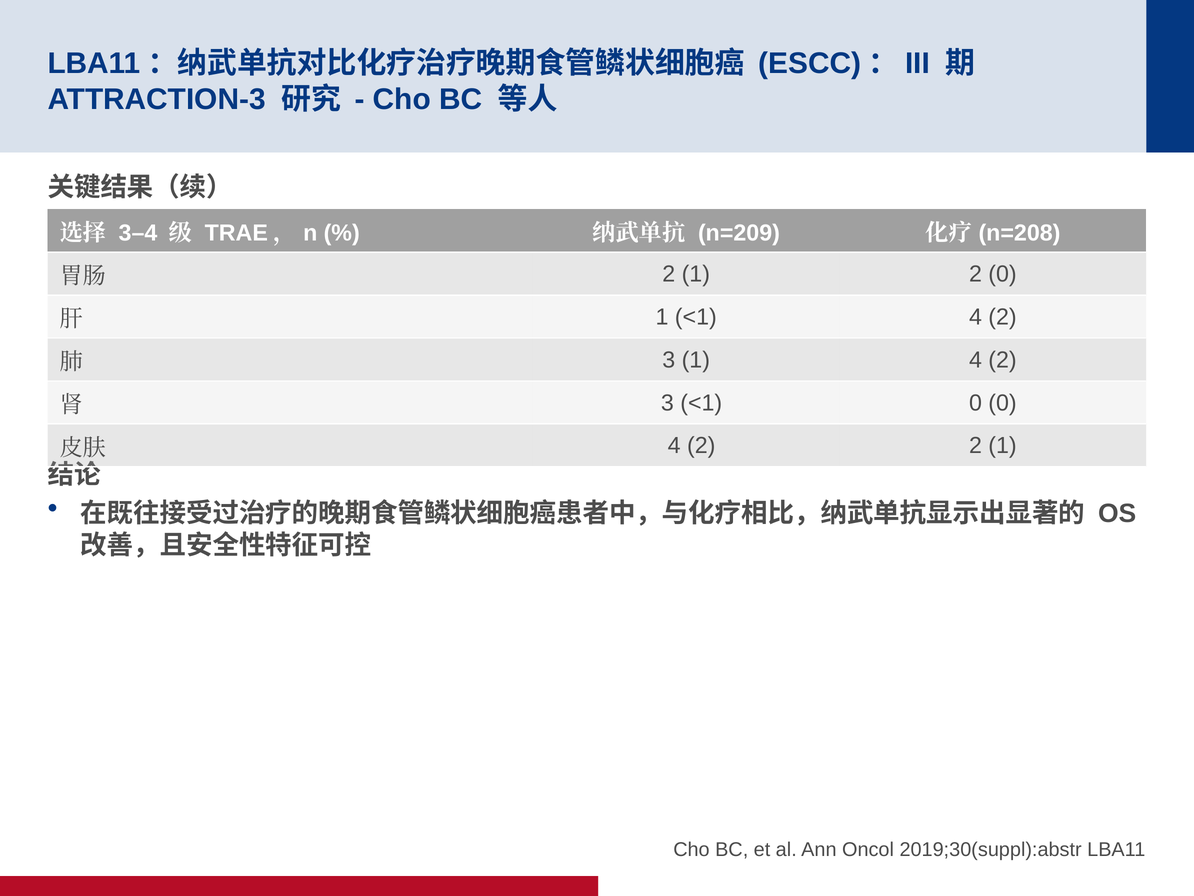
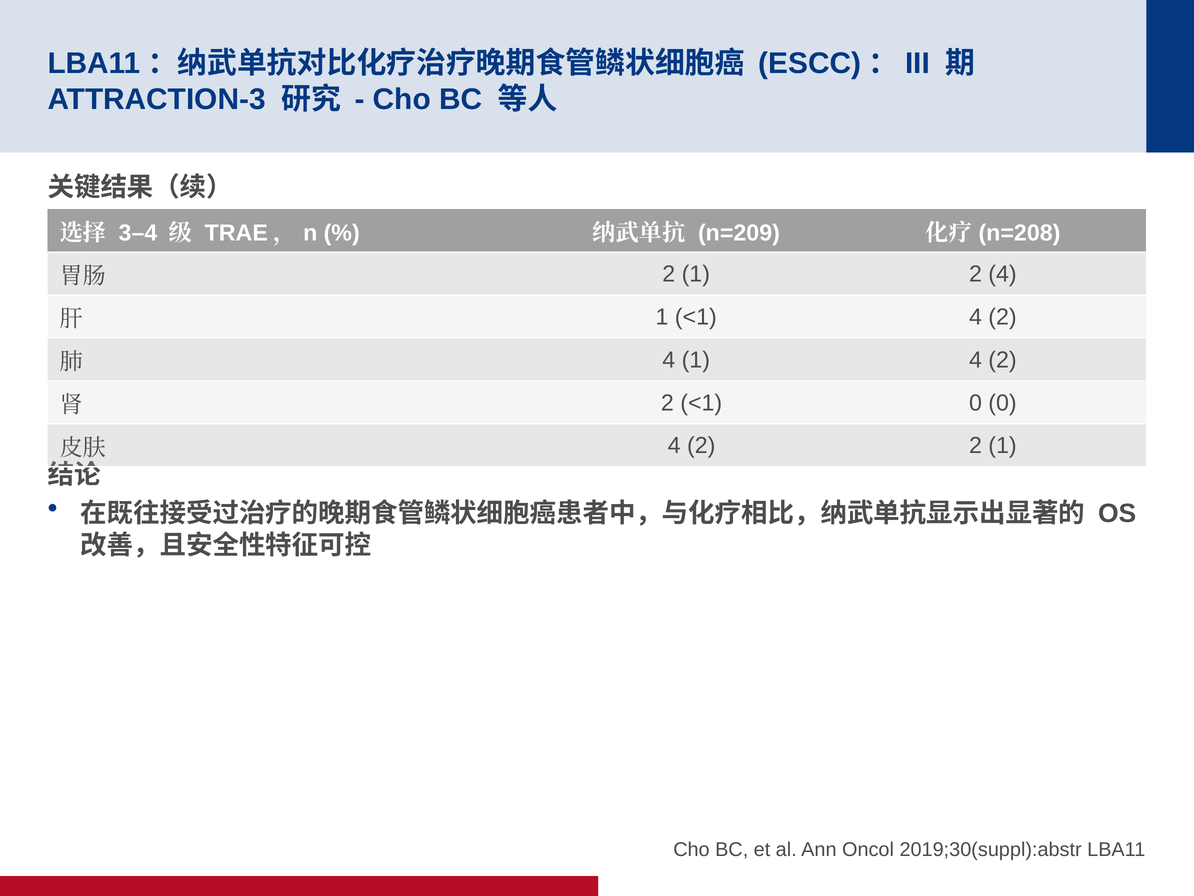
2 0: 0 -> 4
3 at (669, 360): 3 -> 4
3 at (667, 403): 3 -> 2
